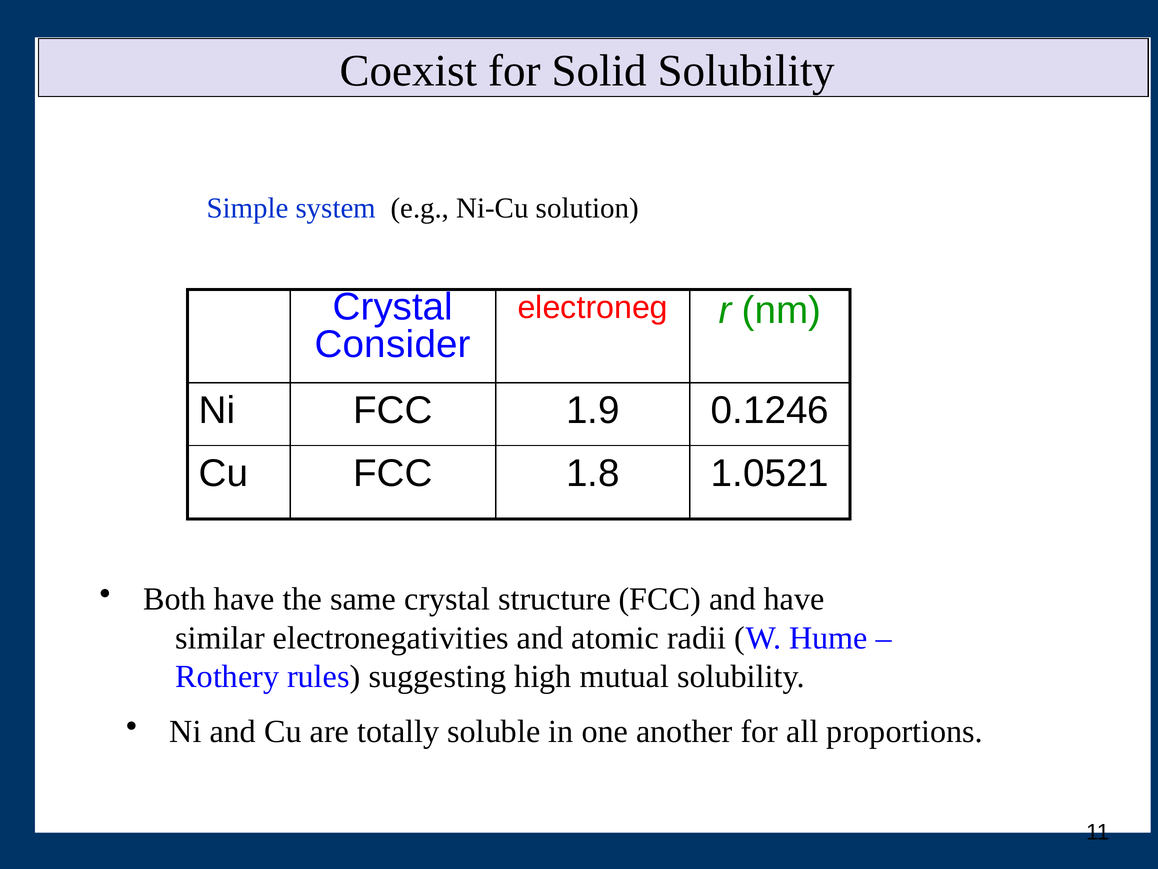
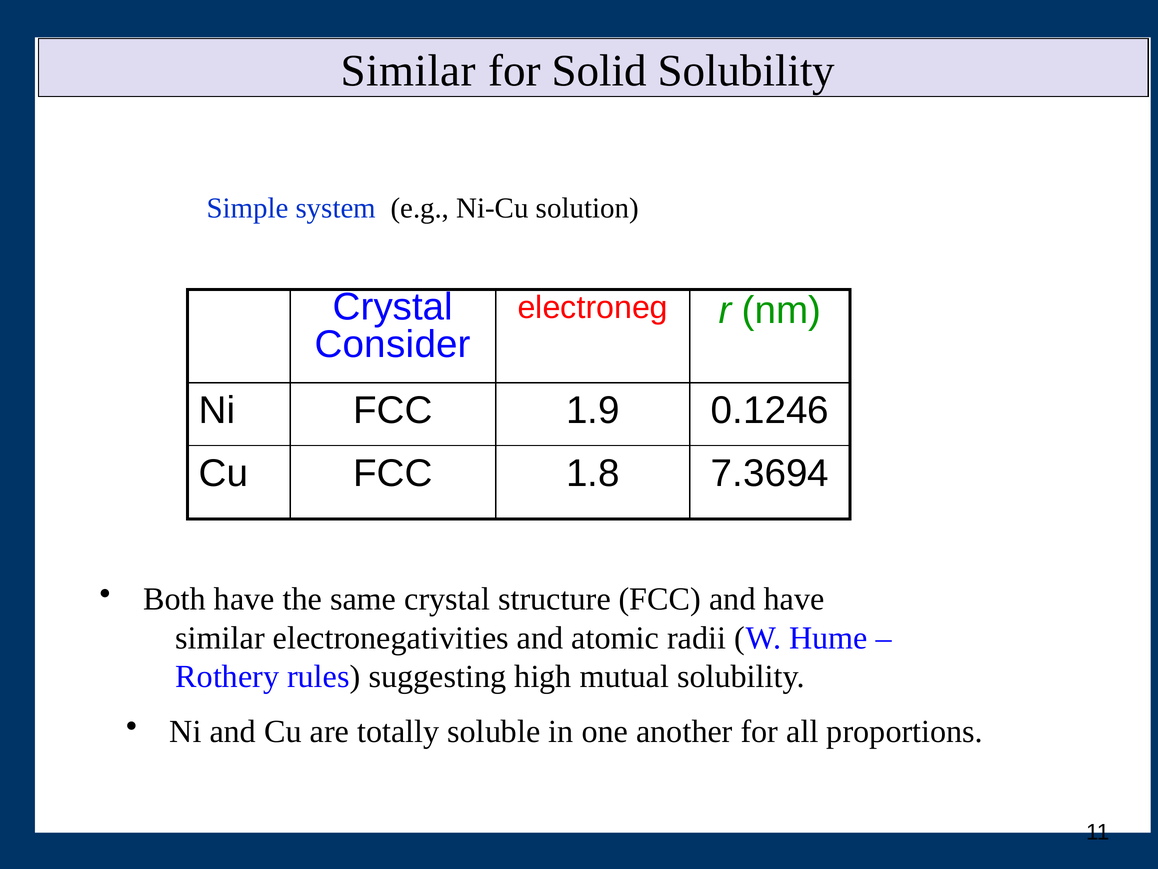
Coexist at (409, 71): Coexist -> Similar
1.0521: 1.0521 -> 7.3694
